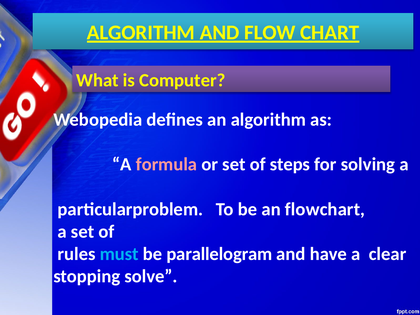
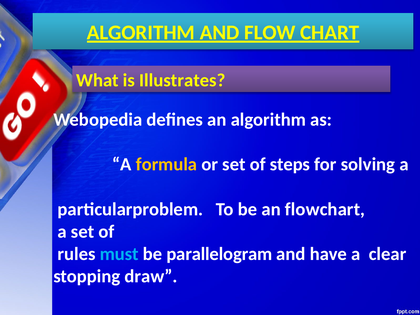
Computer: Computer -> Illustrates
formula colour: pink -> yellow
solve: solve -> draw
